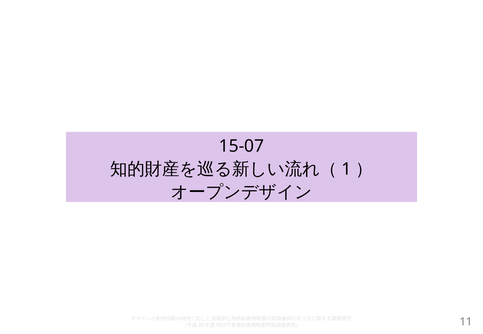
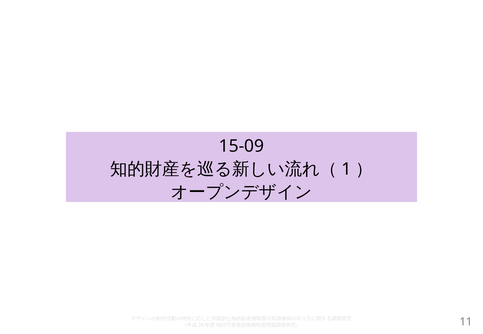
15-07: 15-07 -> 15-09
